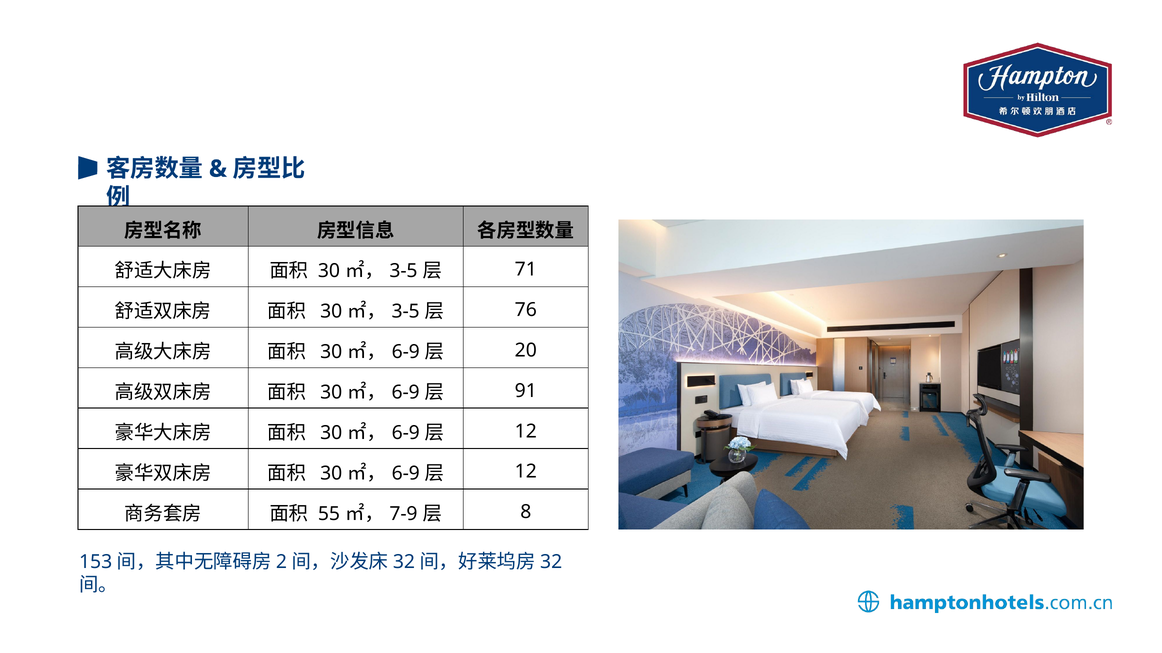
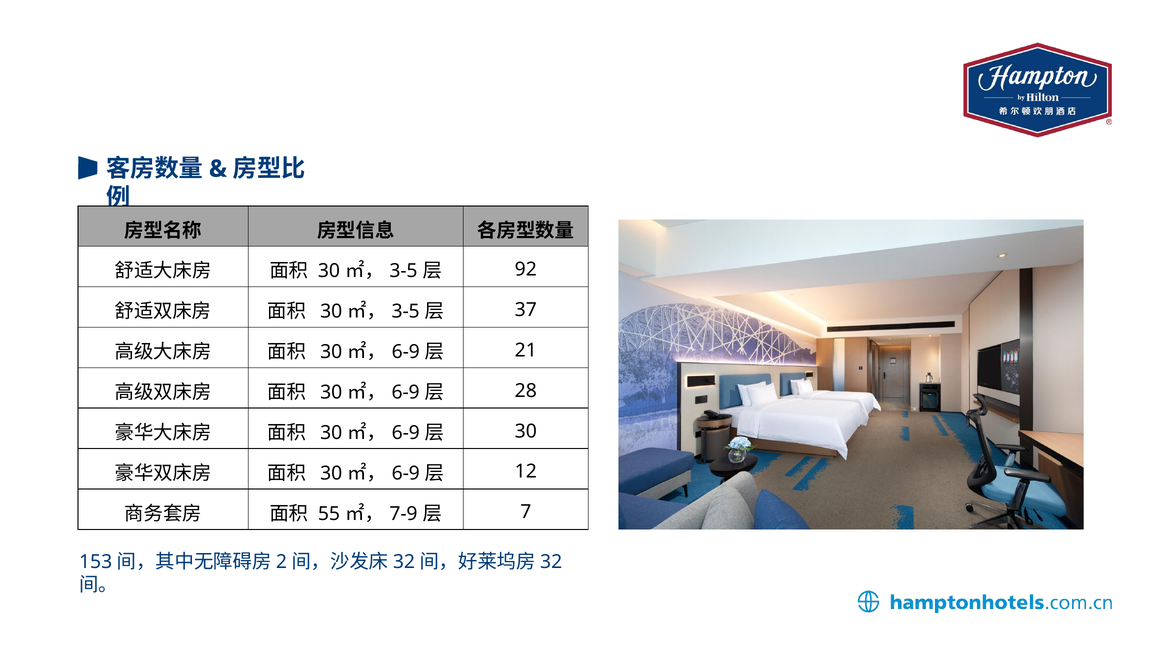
71: 71 -> 92
76: 76 -> 37
20: 20 -> 21
91: 91 -> 28
12 at (526, 432): 12 -> 30
8: 8 -> 7
